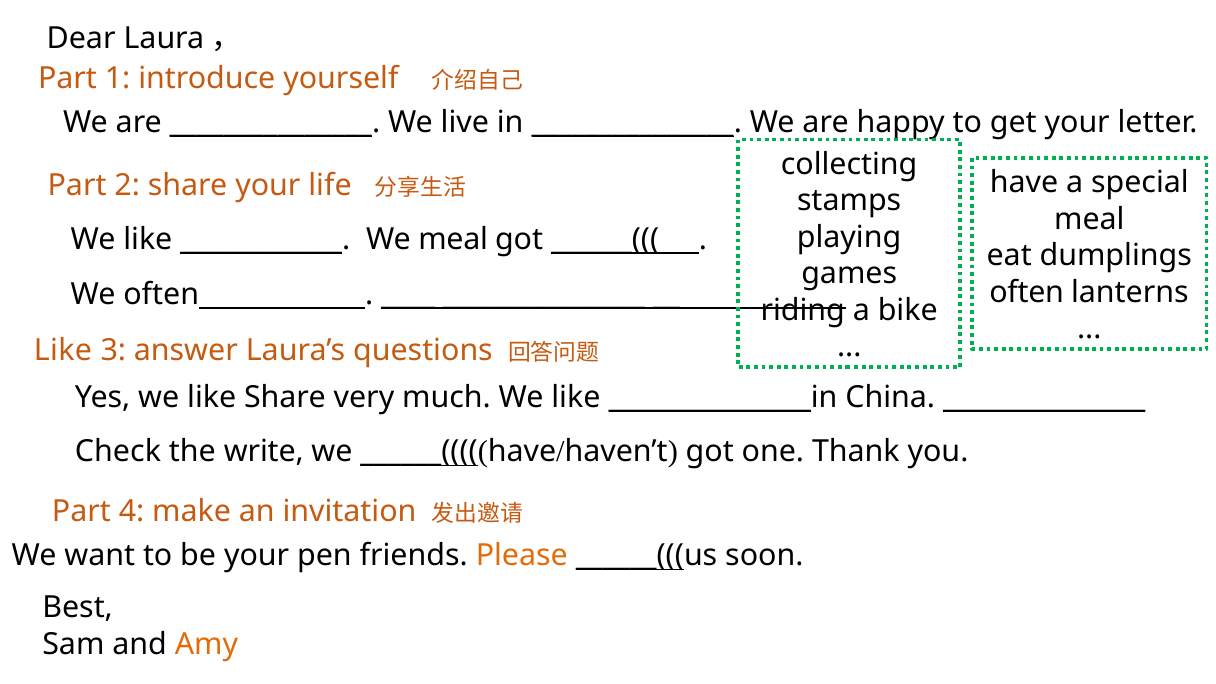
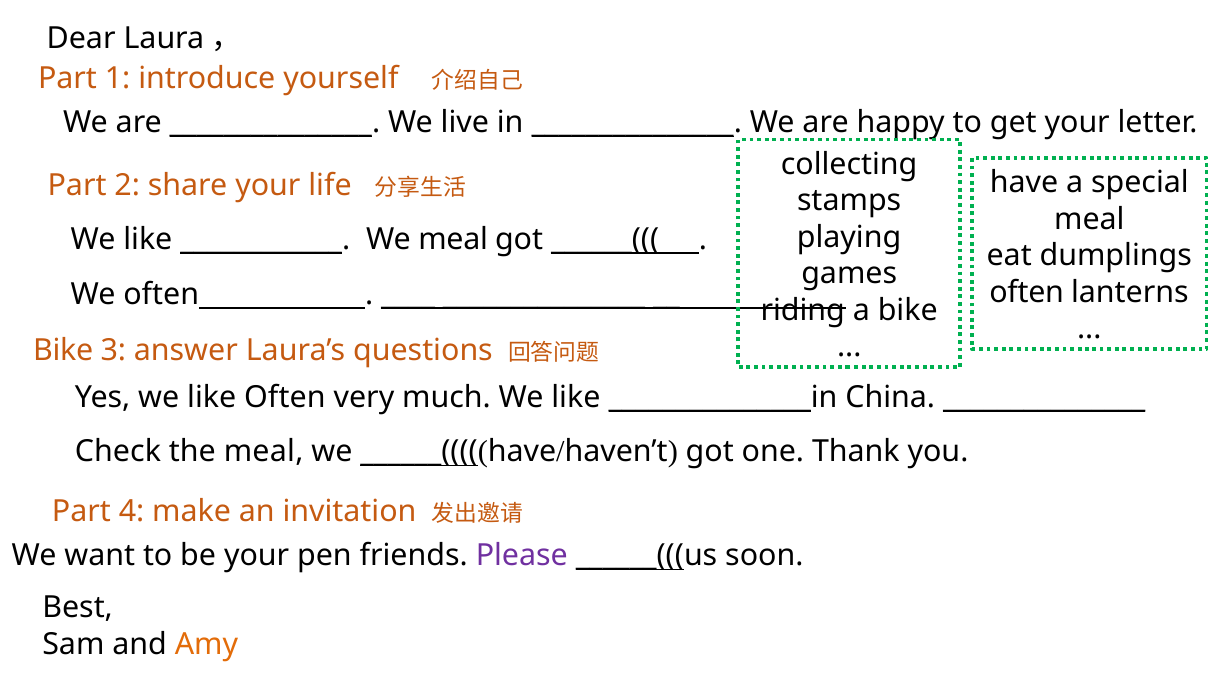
Like at (63, 350): Like -> Bike
like Share: Share -> Often
the write: write -> meal
Please colour: orange -> purple
